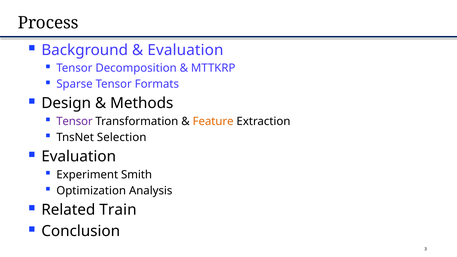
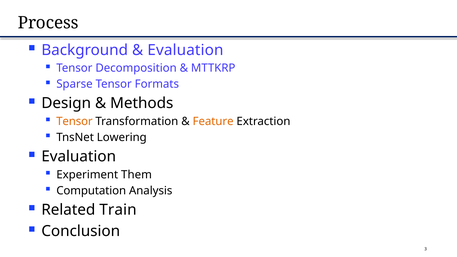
Tensor at (74, 121) colour: purple -> orange
Selection: Selection -> Lowering
Smith: Smith -> Them
Optimization: Optimization -> Computation
